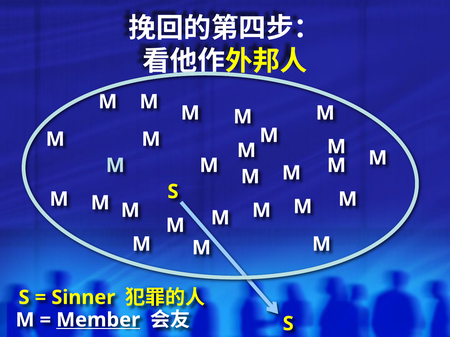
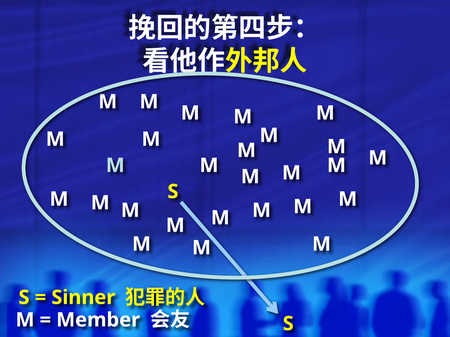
Member underline: present -> none
